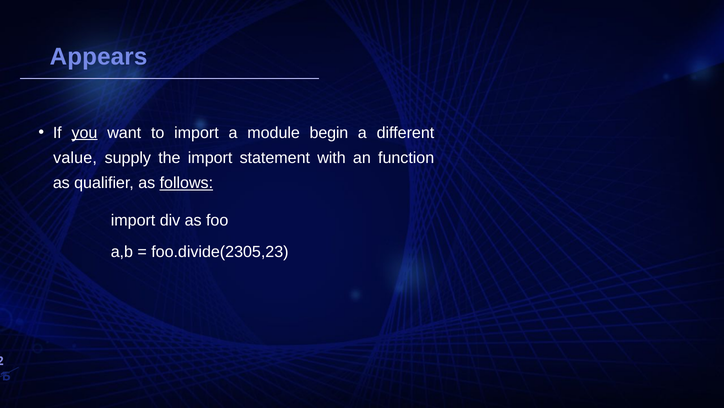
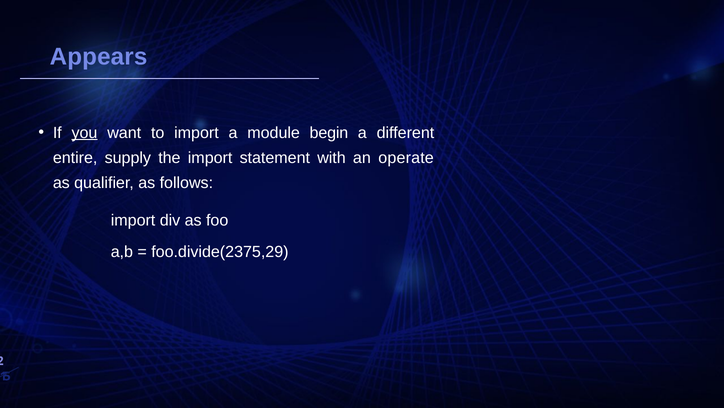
value: value -> entire
function: function -> operate
follows underline: present -> none
foo.divide(2305,23: foo.divide(2305,23 -> foo.divide(2375,29
